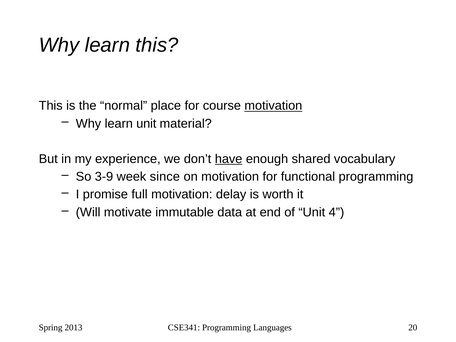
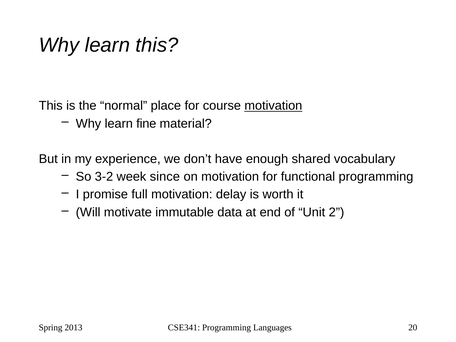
learn unit: unit -> fine
have underline: present -> none
3-9: 3-9 -> 3-2
4: 4 -> 2
